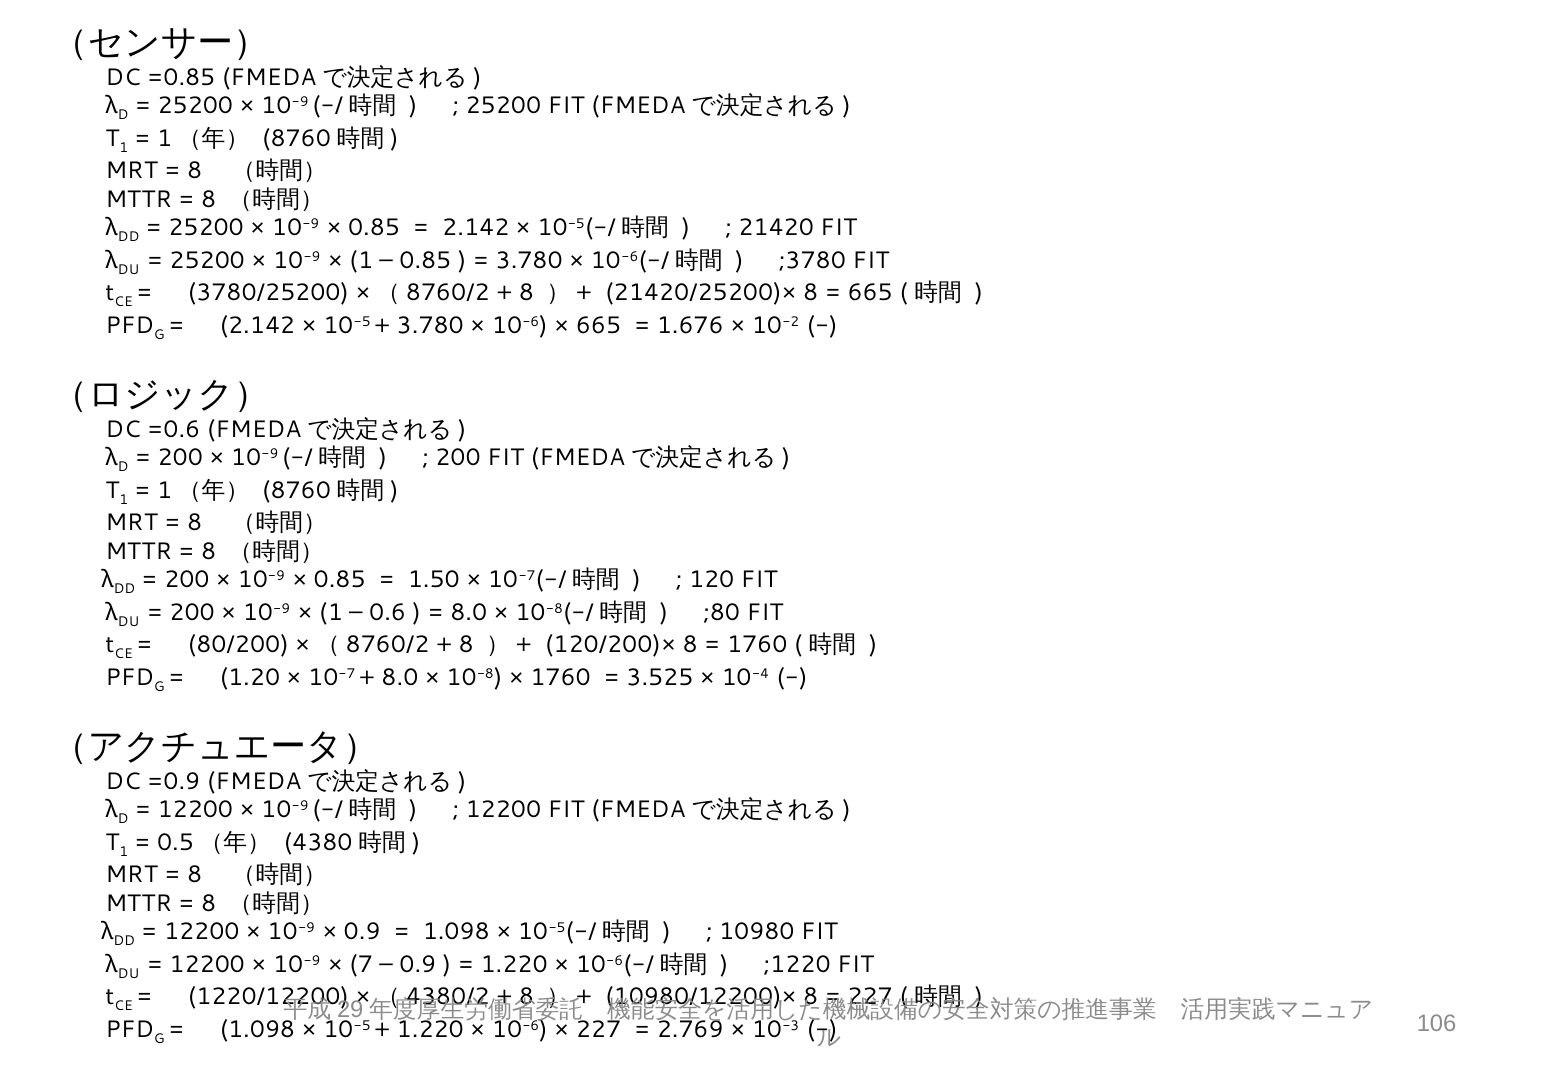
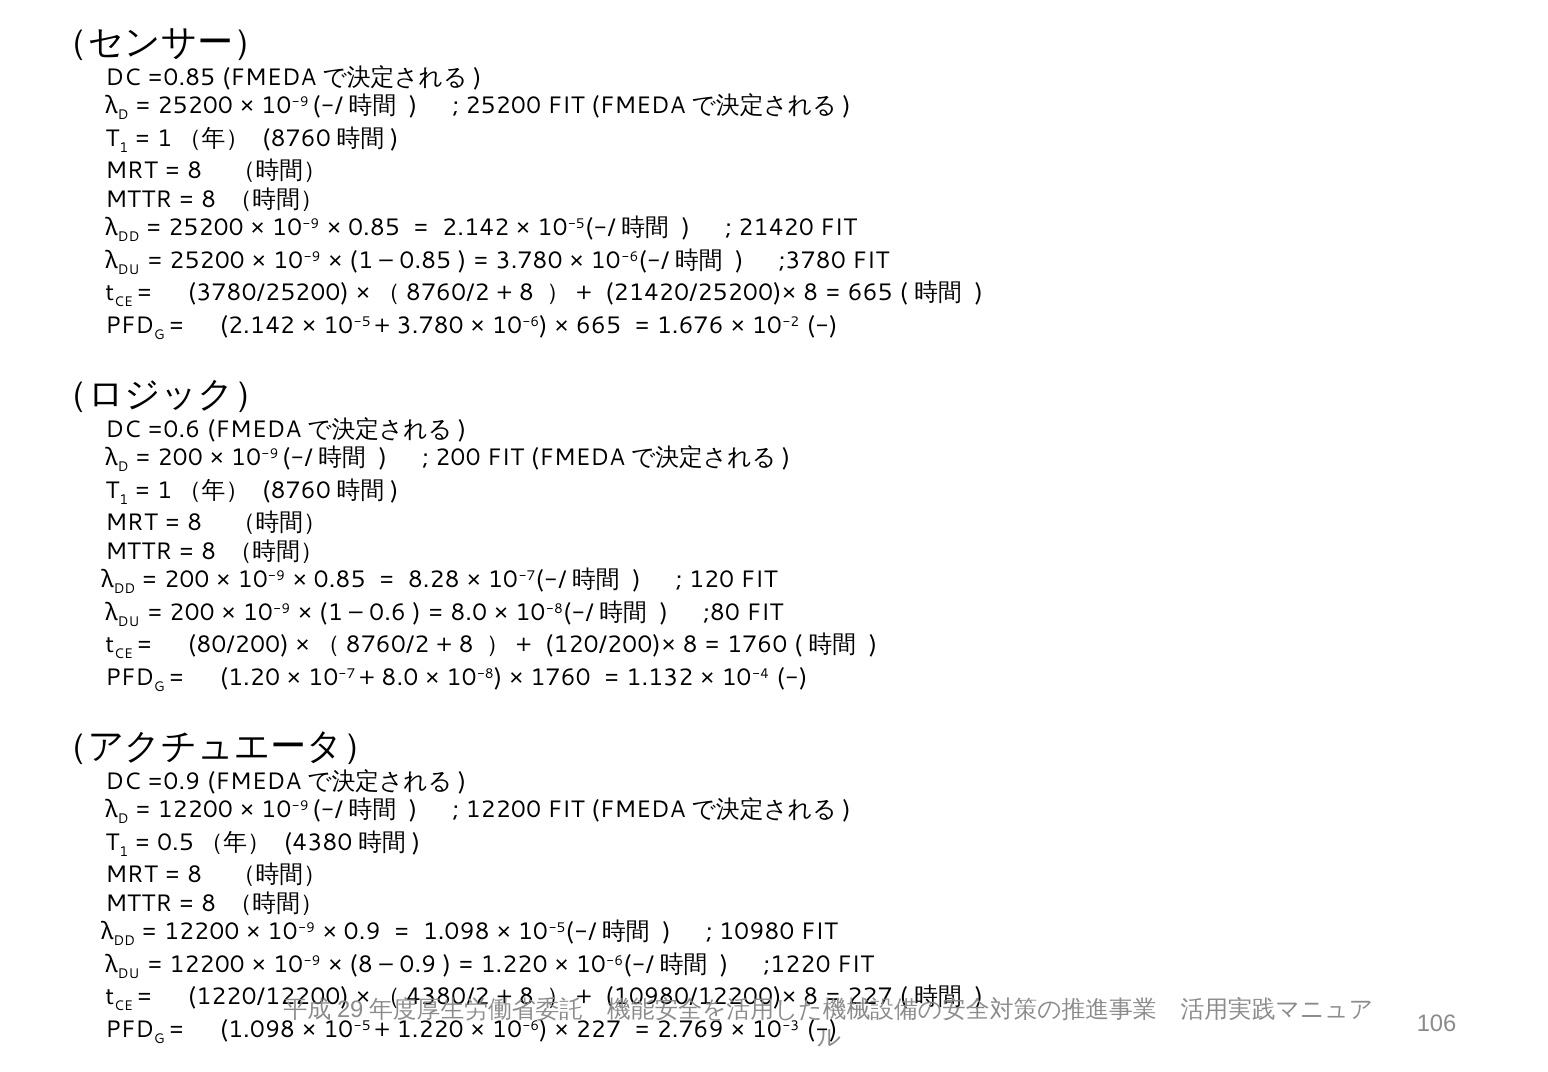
1.50: 1.50 -> 8.28
3.525: 3.525 -> 1.132
7 at (361, 964): 7 -> 8
